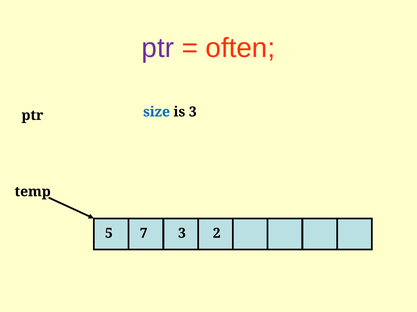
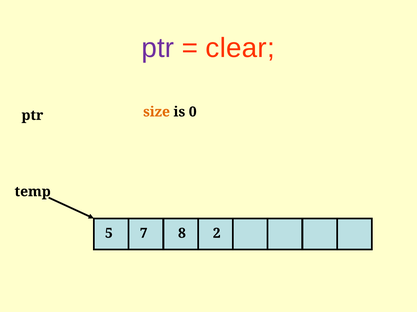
often: often -> clear
size colour: blue -> orange
is 3: 3 -> 0
7 3: 3 -> 8
